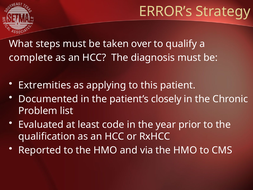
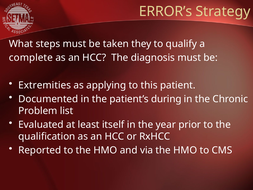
over: over -> they
closely: closely -> during
code: code -> itself
